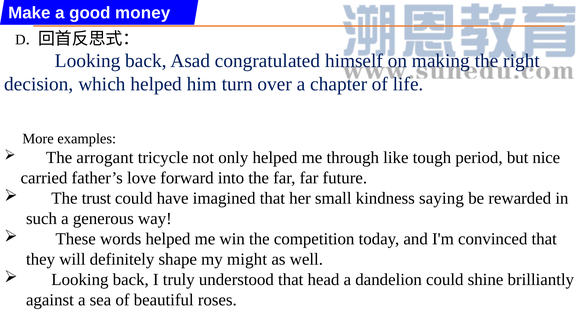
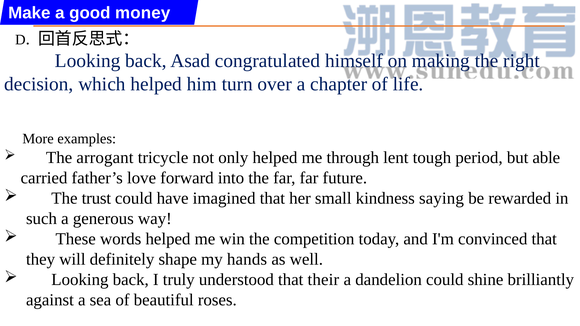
like: like -> lent
nice: nice -> able
might: might -> hands
head: head -> their
